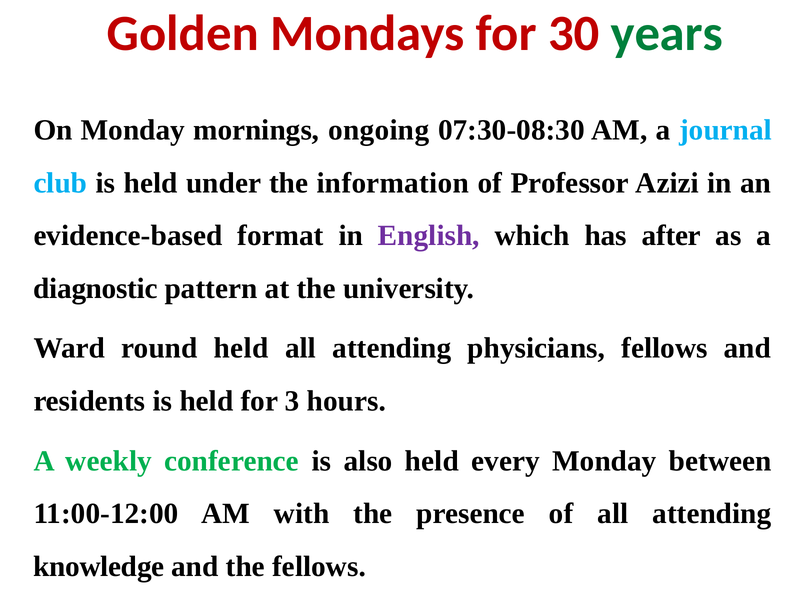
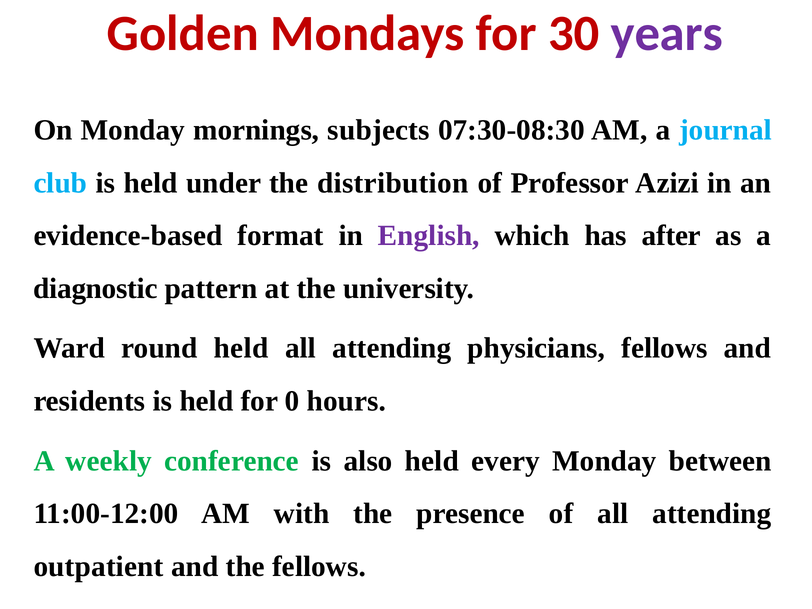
years colour: green -> purple
ongoing: ongoing -> subjects
information: information -> distribution
3: 3 -> 0
knowledge: knowledge -> outpatient
